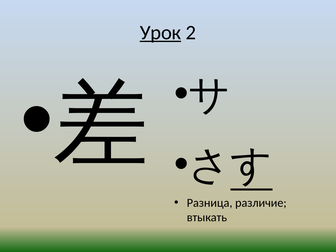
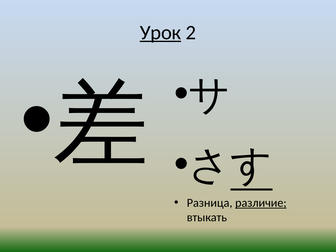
различие underline: none -> present
